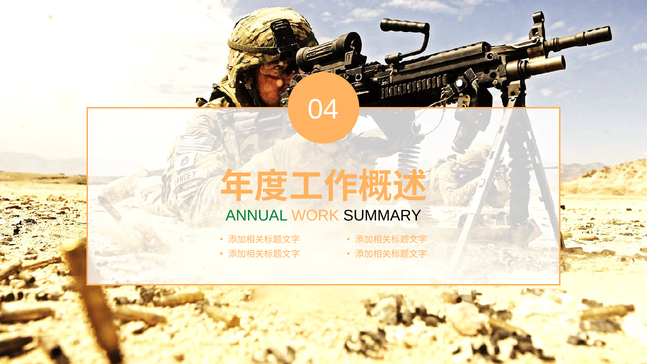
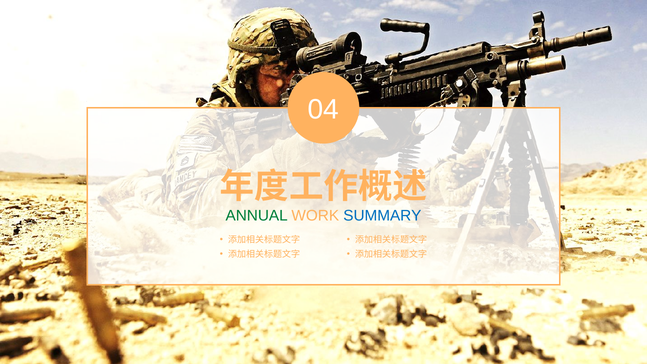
SUMMARY colour: black -> blue
